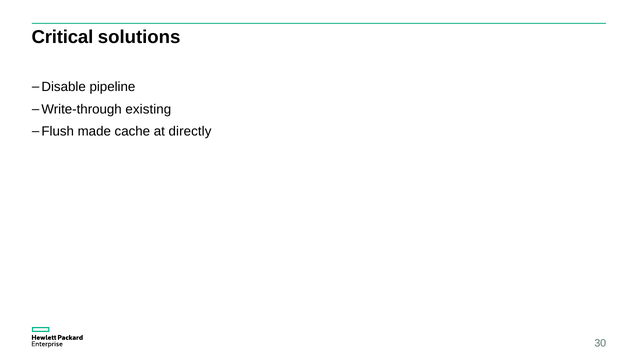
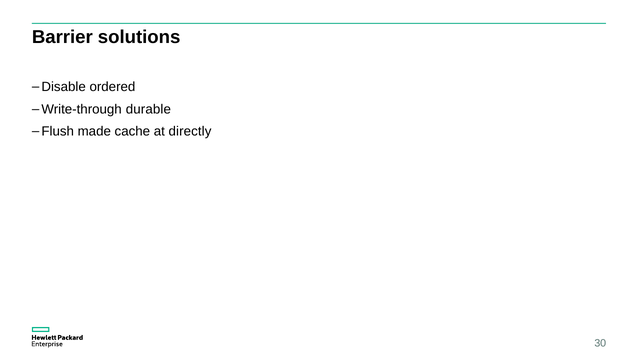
Critical: Critical -> Barrier
pipeline: pipeline -> ordered
existing: existing -> durable
